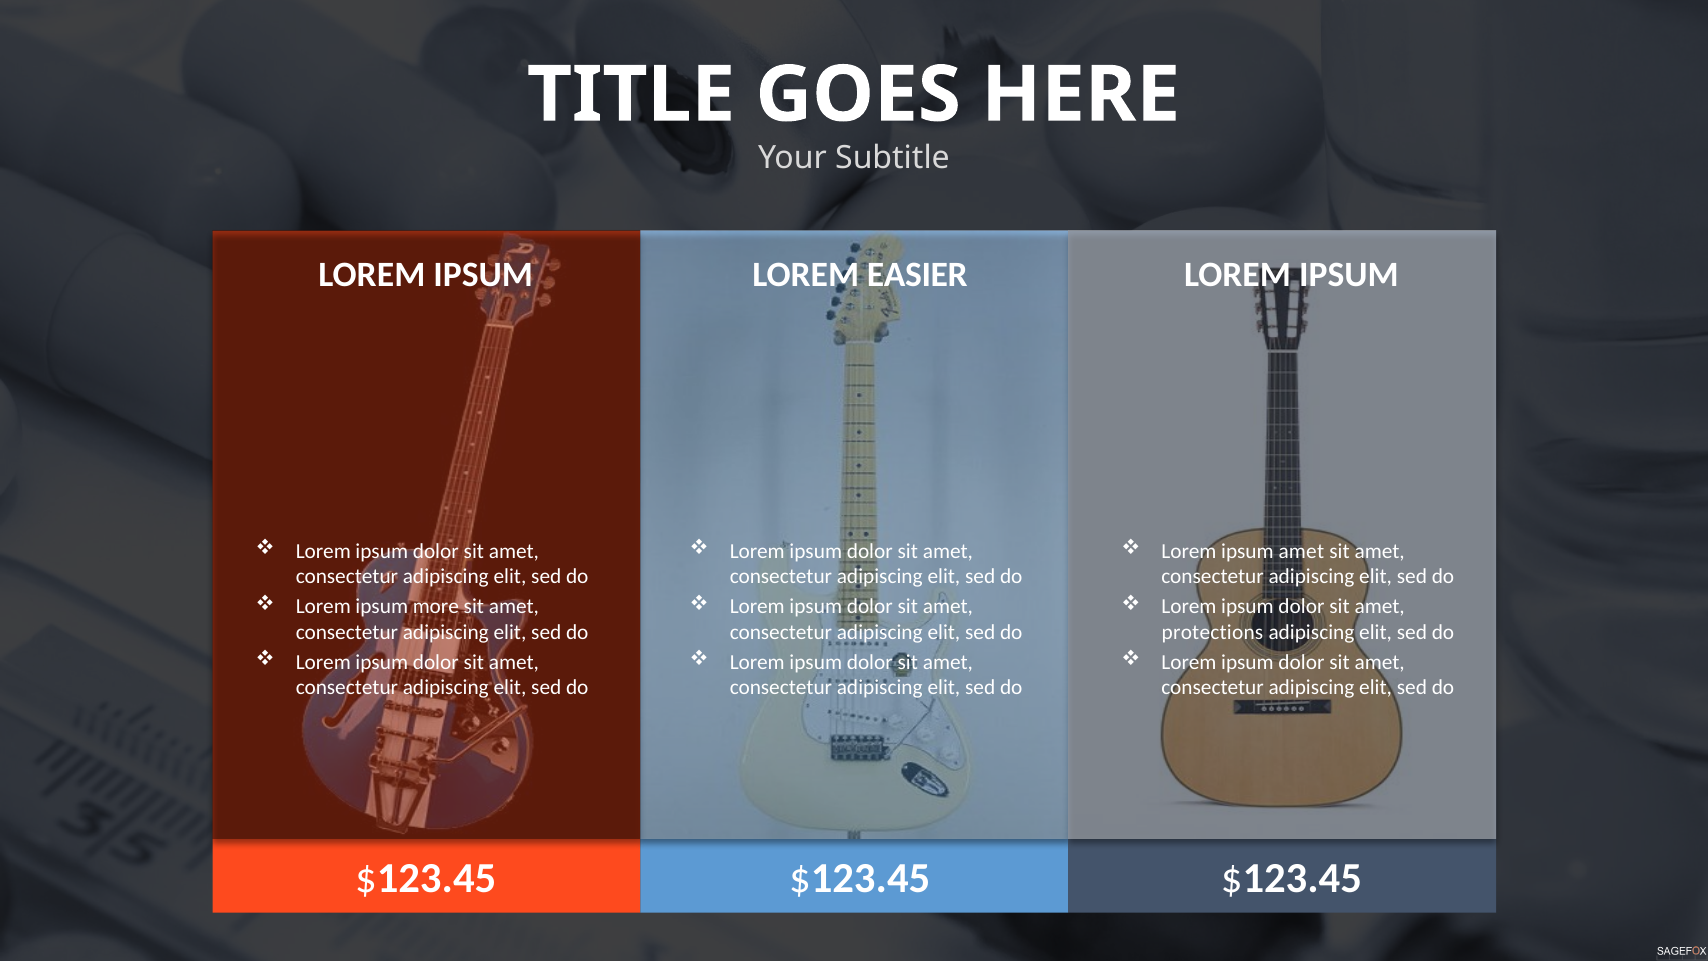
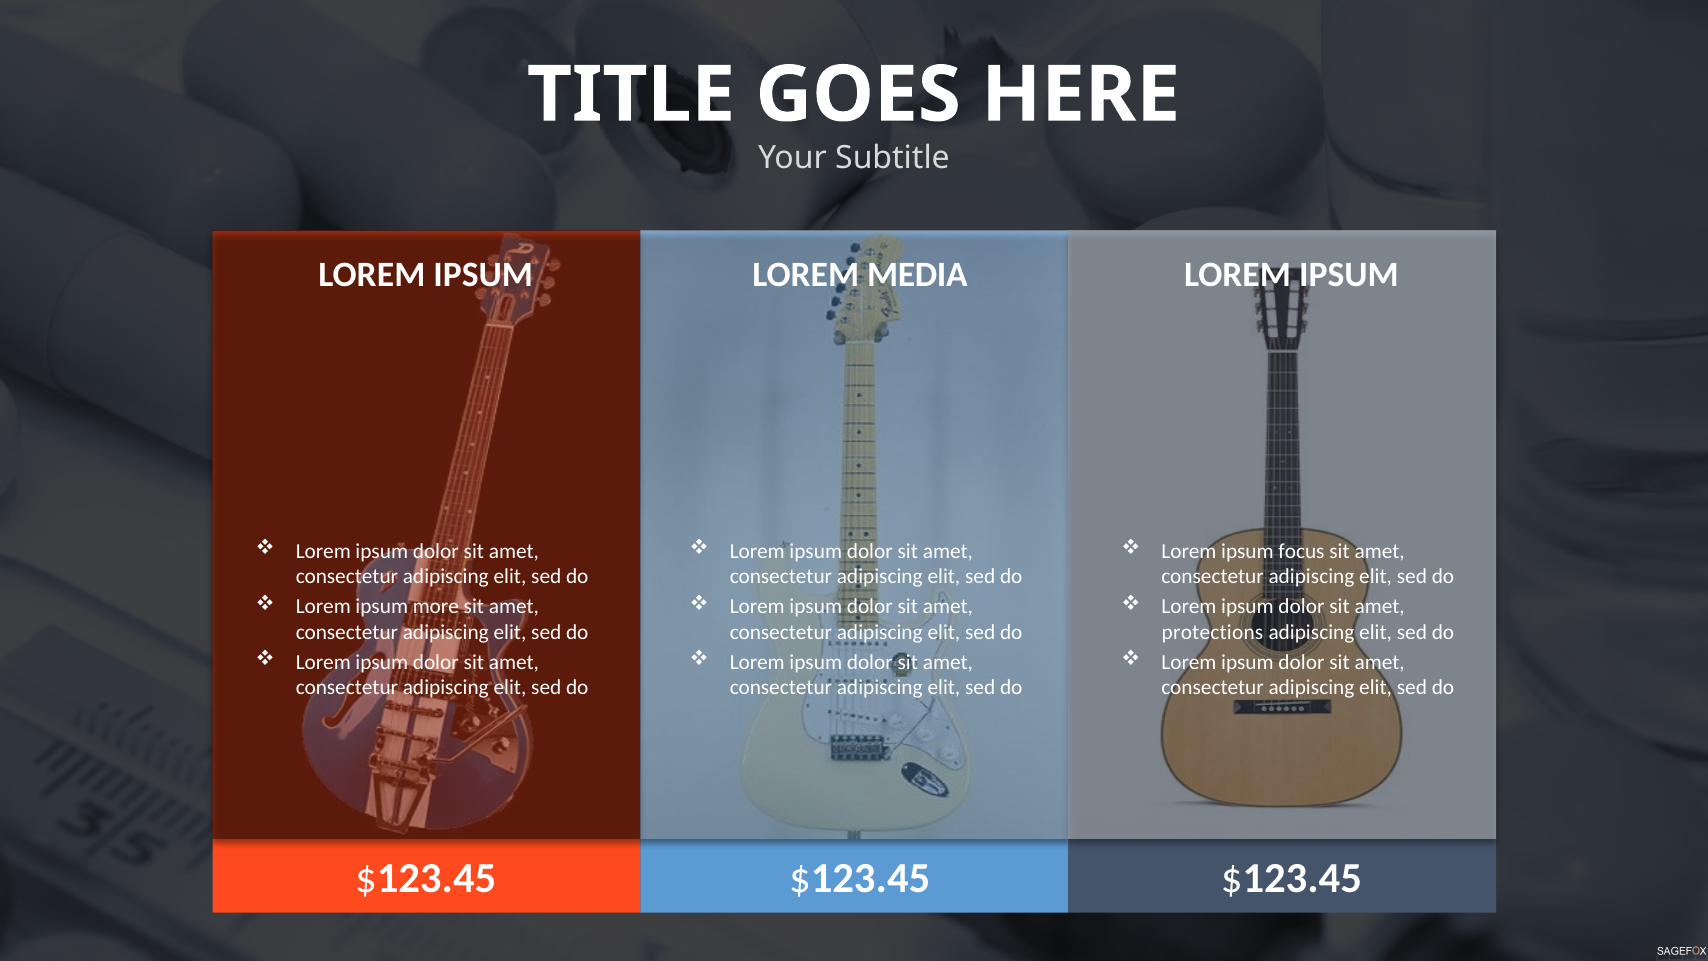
EASIER: EASIER -> MEDIA
ipsum amet: amet -> focus
